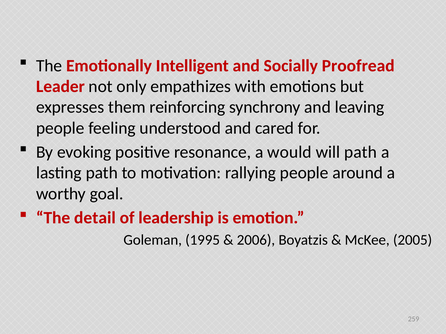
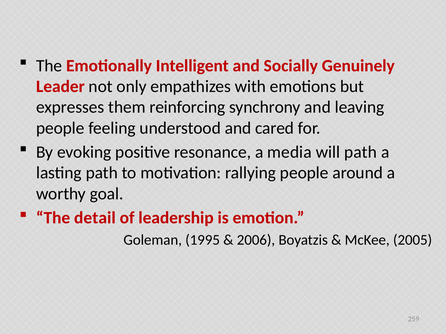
Proofread: Proofread -> Genuinely
would: would -> media
